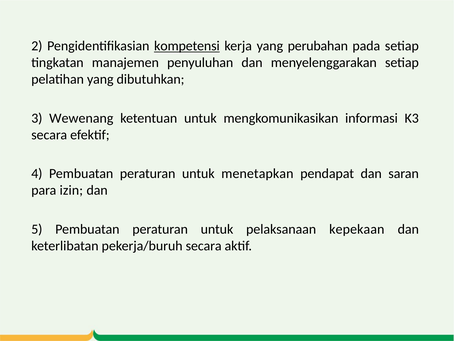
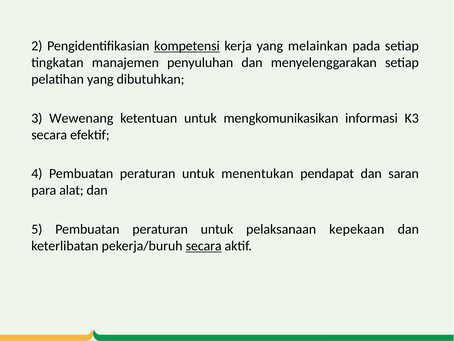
perubahan: perubahan -> melainkan
menetapkan: menetapkan -> menentukan
izin: izin -> alat
secara at (204, 246) underline: none -> present
